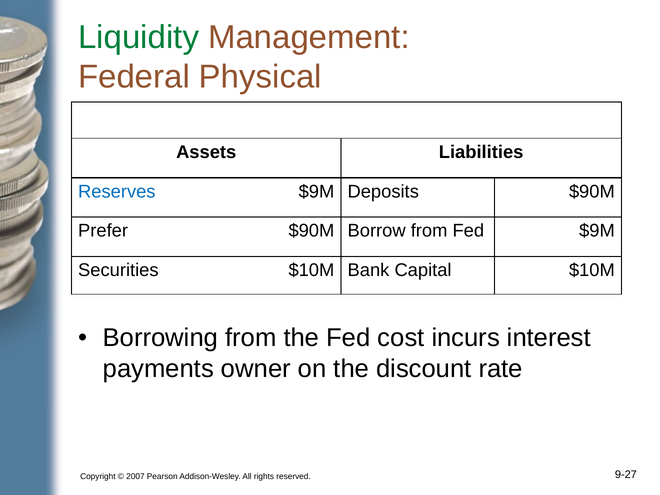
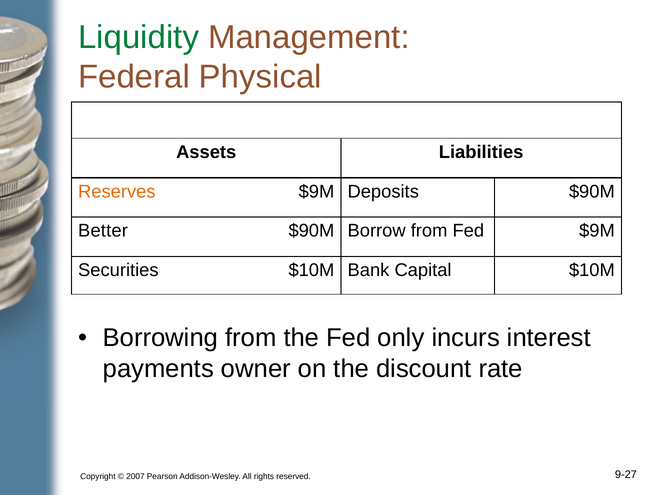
Reserves colour: blue -> orange
Prefer: Prefer -> Better
cost: cost -> only
